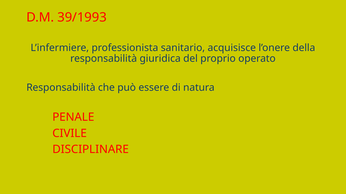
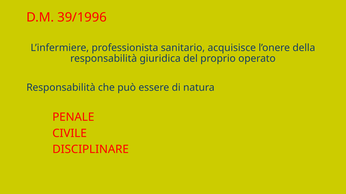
39/1993: 39/1993 -> 39/1996
